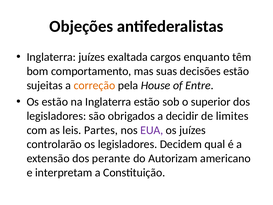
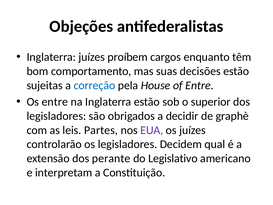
exaltada: exaltada -> proíbem
correção colour: orange -> blue
Os estão: estão -> entre
limites: limites -> graphè
Autorizam: Autorizam -> Legislativo
